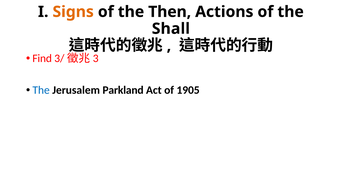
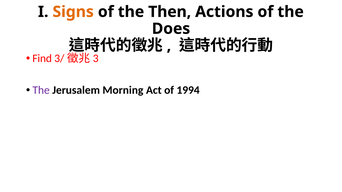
Shall: Shall -> Does
The at (41, 90) colour: blue -> purple
Parkland: Parkland -> Morning
1905: 1905 -> 1994
